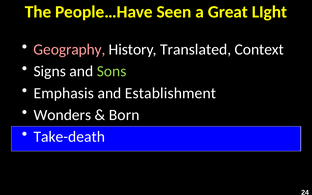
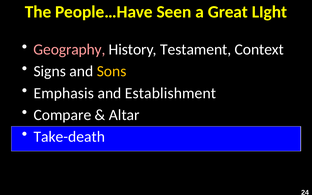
Translated: Translated -> Testament
Sons colour: light green -> yellow
Wonders: Wonders -> Compare
Born: Born -> Altar
